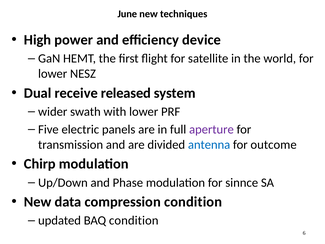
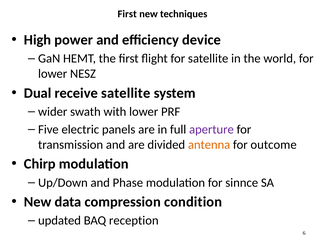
June at (127, 14): June -> First
receive released: released -> satellite
antenna colour: blue -> orange
BAQ condition: condition -> reception
